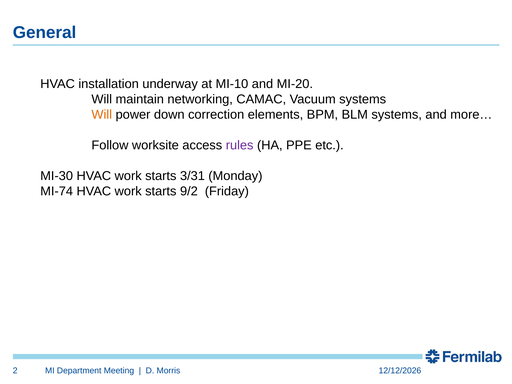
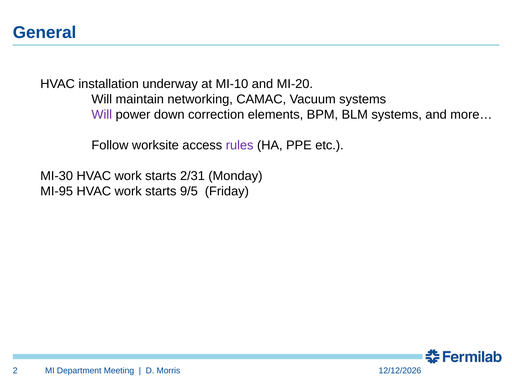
Will at (102, 115) colour: orange -> purple
3/31: 3/31 -> 2/31
MI-74: MI-74 -> MI-95
9/2: 9/2 -> 9/5
